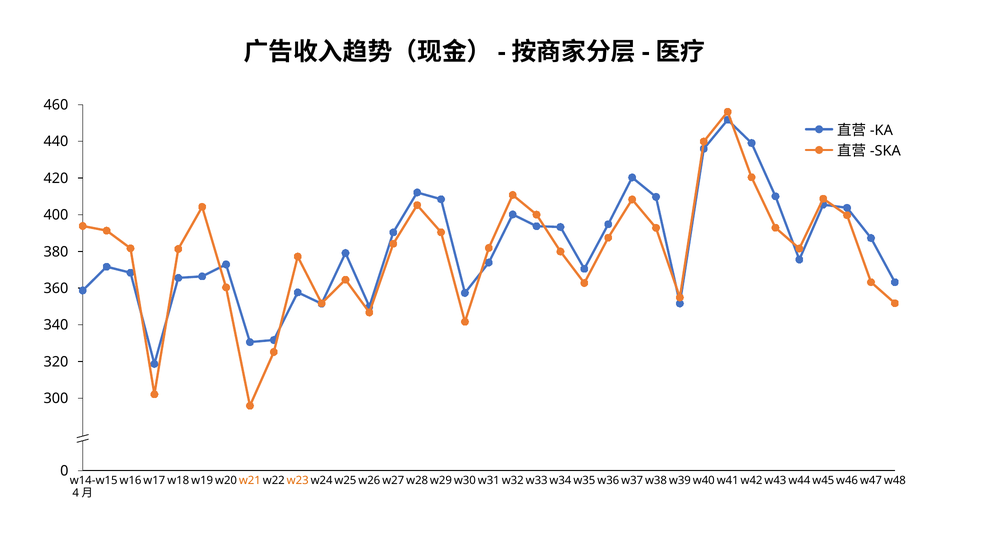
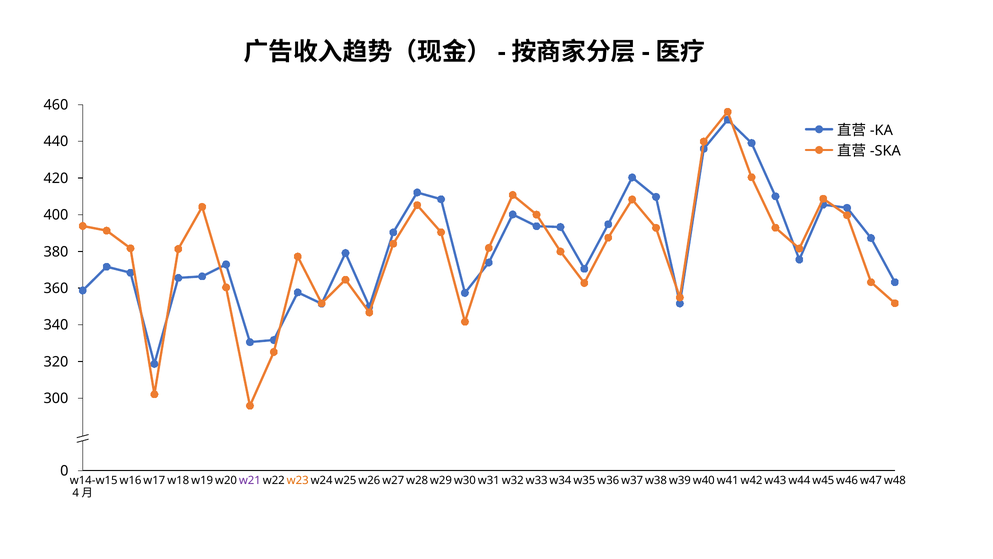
w21 colour: orange -> purple
